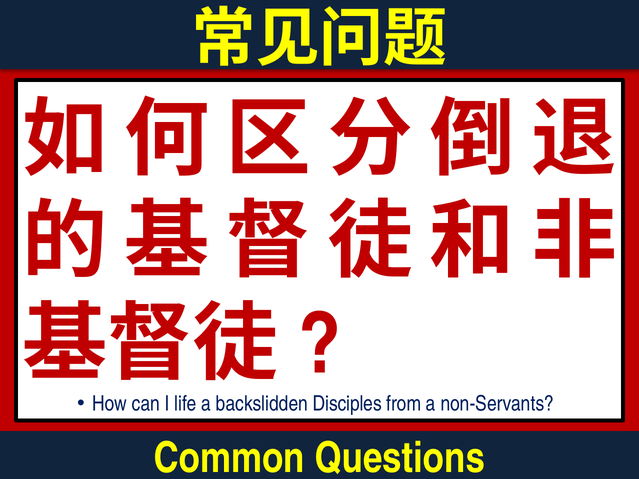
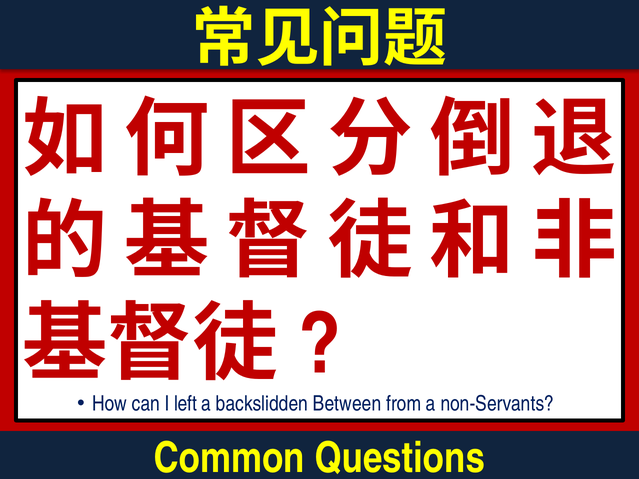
life: life -> left
Disciples: Disciples -> Between
